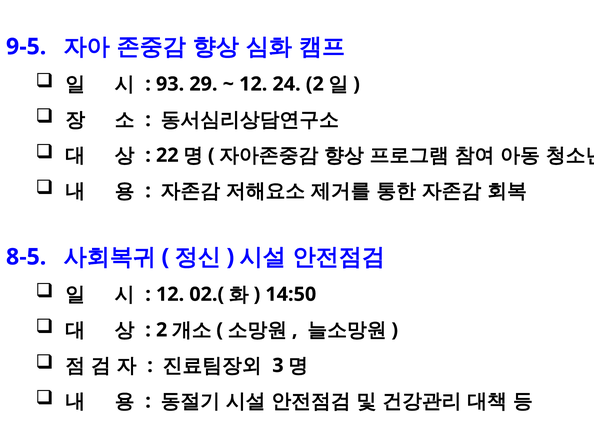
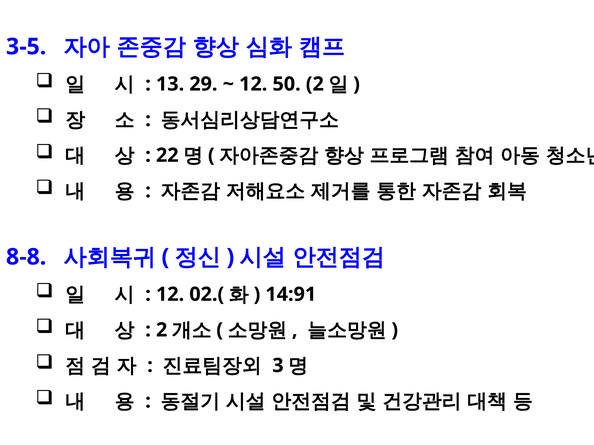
9-5: 9-5 -> 3-5
93: 93 -> 13
24: 24 -> 50
8-5: 8-5 -> 8-8
14:50: 14:50 -> 14:91
